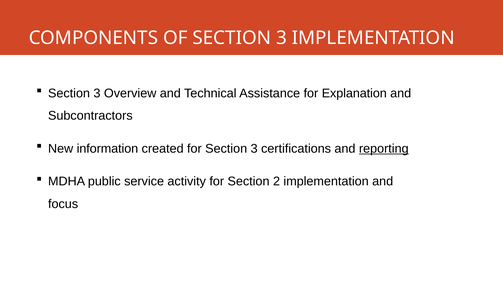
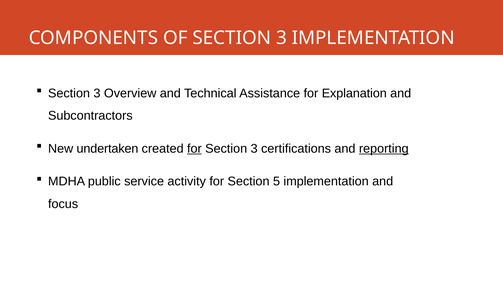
information: information -> undertaken
for at (194, 148) underline: none -> present
2: 2 -> 5
